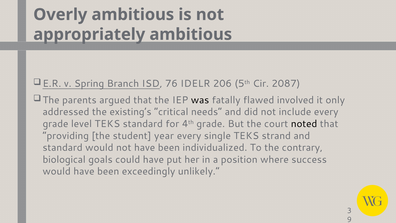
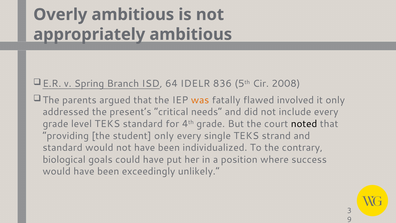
76: 76 -> 64
206: 206 -> 836
2087: 2087 -> 2008
was colour: black -> orange
existing’s: existing’s -> present’s
student year: year -> only
